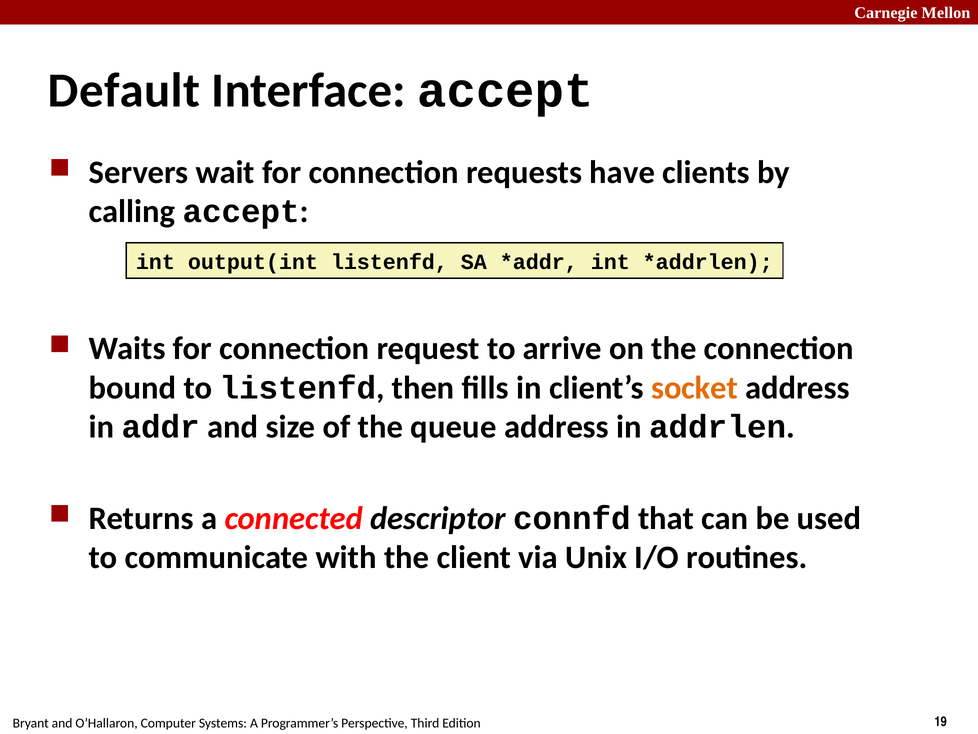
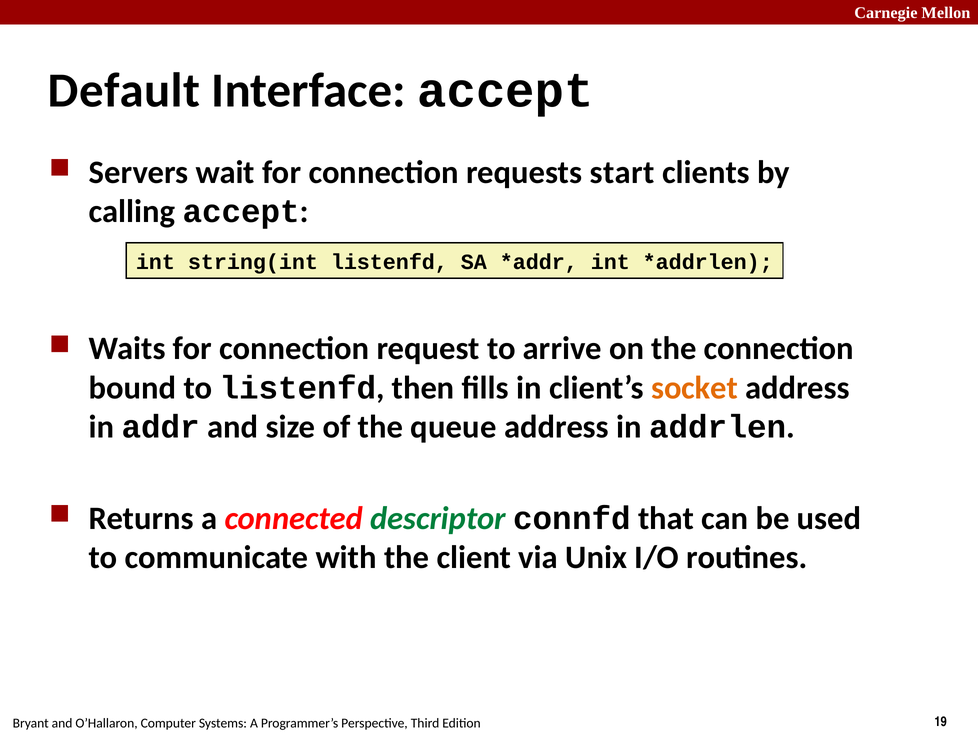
have: have -> start
output(int: output(int -> string(int
descriptor colour: black -> green
